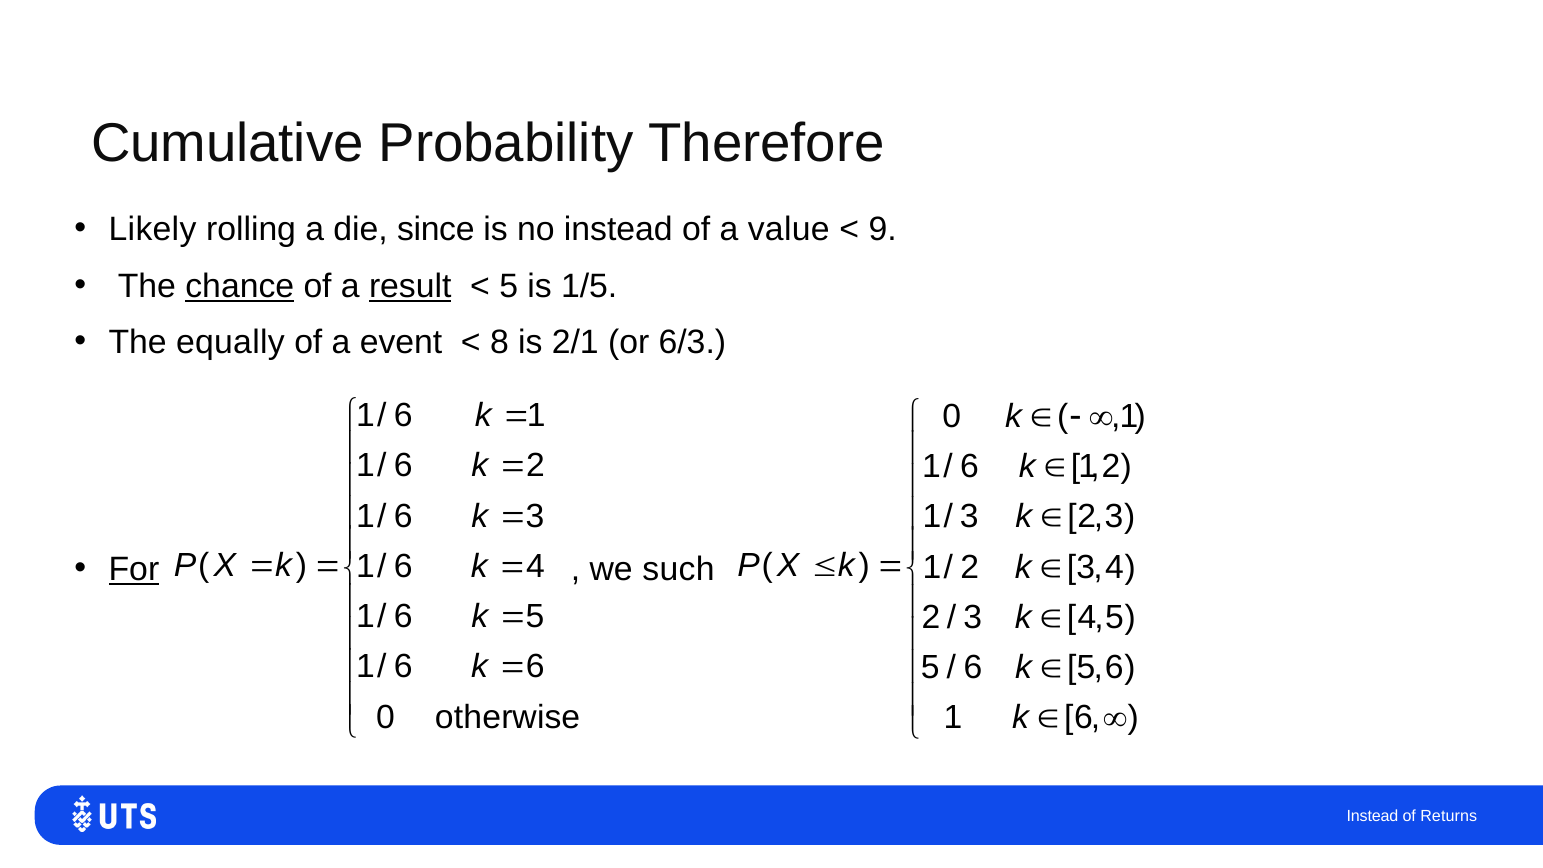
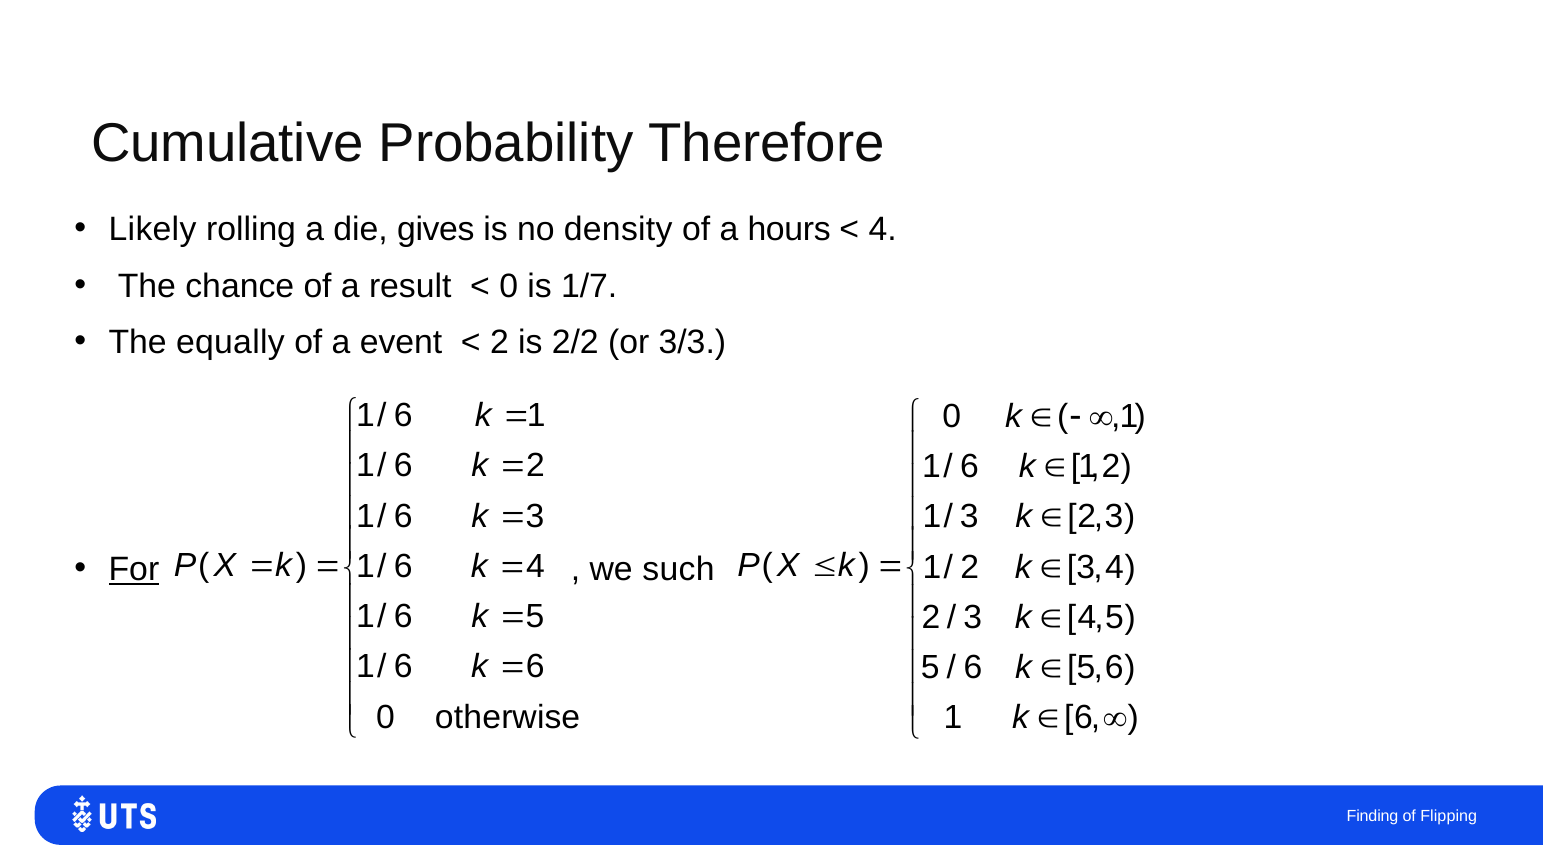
since: since -> gives
no instead: instead -> density
value: value -> hours
9 at (883, 230): 9 -> 4
chance underline: present -> none
result underline: present -> none
5 at (509, 286): 5 -> 0
1/5: 1/5 -> 1/7
8 at (499, 343): 8 -> 2
2/1: 2/1 -> 2/2
6/3: 6/3 -> 3/3
Instead at (1373, 816): Instead -> Finding
Returns: Returns -> Flipping
